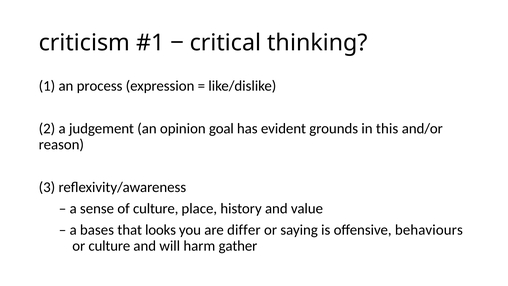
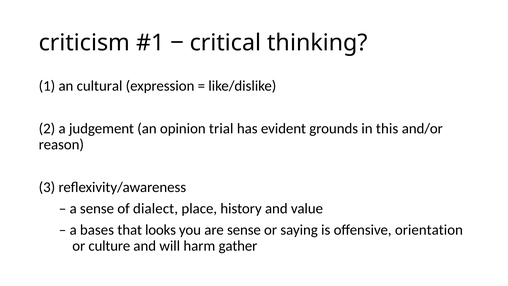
process: process -> cultural
goal: goal -> trial
of culture: culture -> dialect
are differ: differ -> sense
behaviours: behaviours -> orientation
